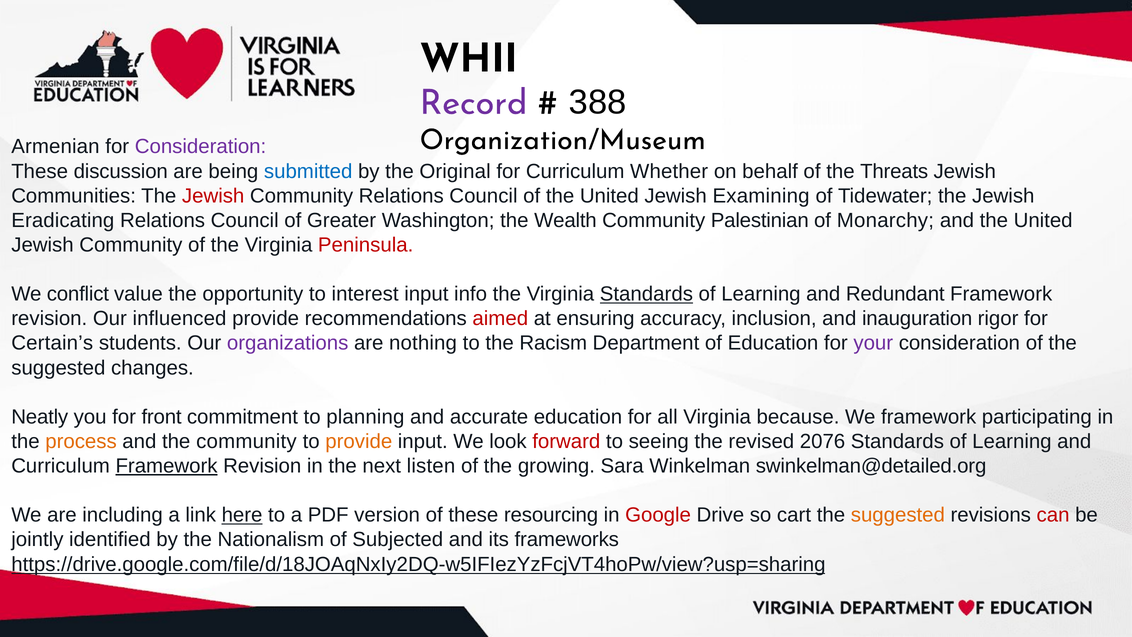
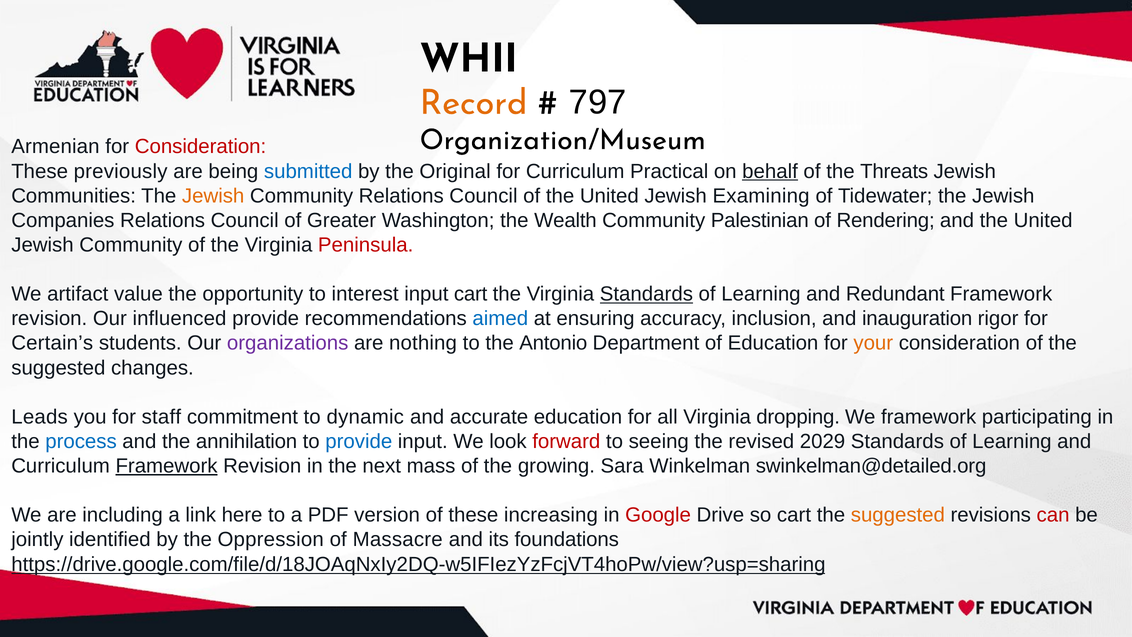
Record colour: purple -> orange
388: 388 -> 797
Consideration at (201, 147) colour: purple -> red
discussion: discussion -> previously
Whether: Whether -> Practical
behalf underline: none -> present
Jewish at (213, 196) colour: red -> orange
Eradicating: Eradicating -> Companies
Monarchy: Monarchy -> Rendering
conflict: conflict -> artifact
input info: info -> cart
aimed colour: red -> blue
Racism: Racism -> Antonio
your colour: purple -> orange
Neatly: Neatly -> Leads
front: front -> staff
planning: planning -> dynamic
because: because -> dropping
process colour: orange -> blue
the community: community -> annihilation
provide at (359, 441) colour: orange -> blue
2076: 2076 -> 2029
listen: listen -> mass
here underline: present -> none
resourcing: resourcing -> increasing
Nationalism: Nationalism -> Oppression
Subjected: Subjected -> Massacre
frameworks: frameworks -> foundations
